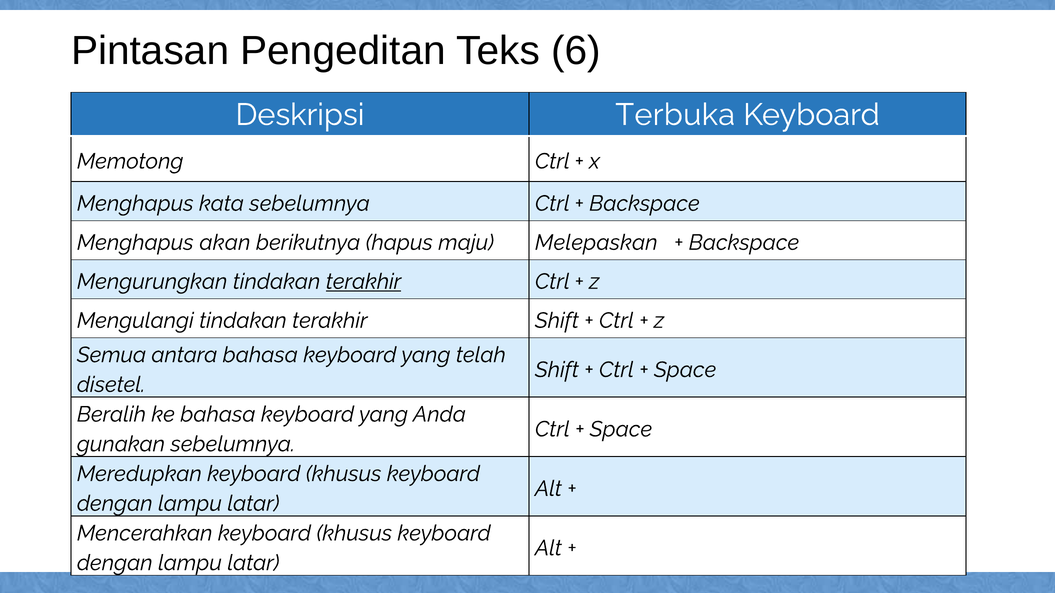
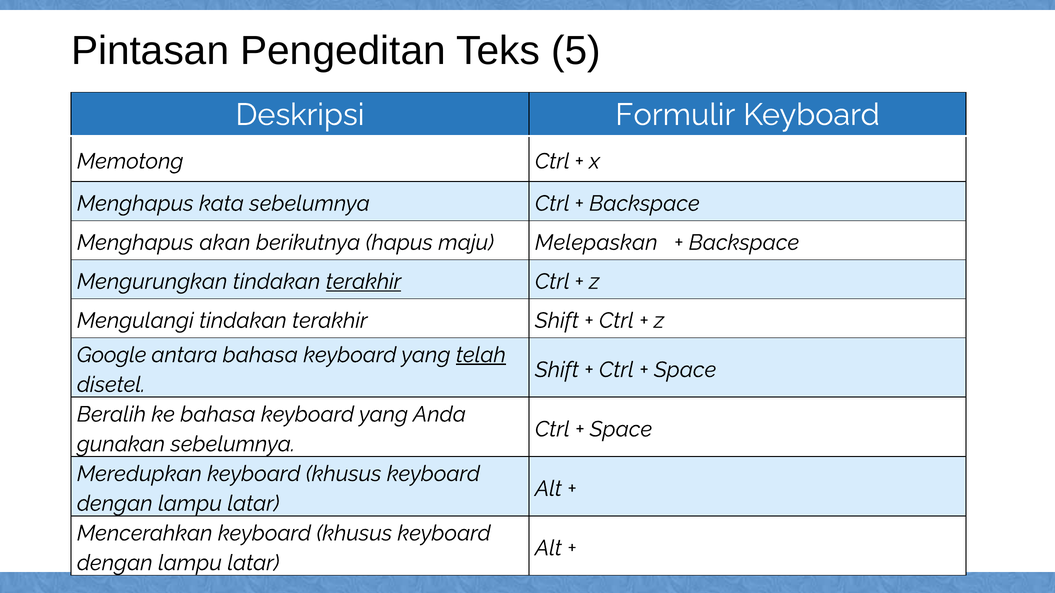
6: 6 -> 5
Terbuka: Terbuka -> Formulir
Semua: Semua -> Google
telah underline: none -> present
